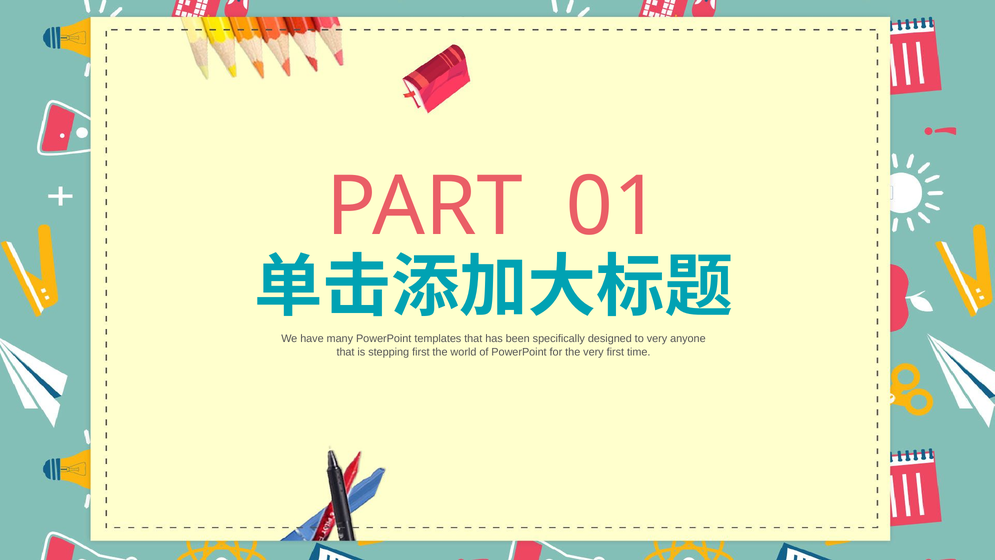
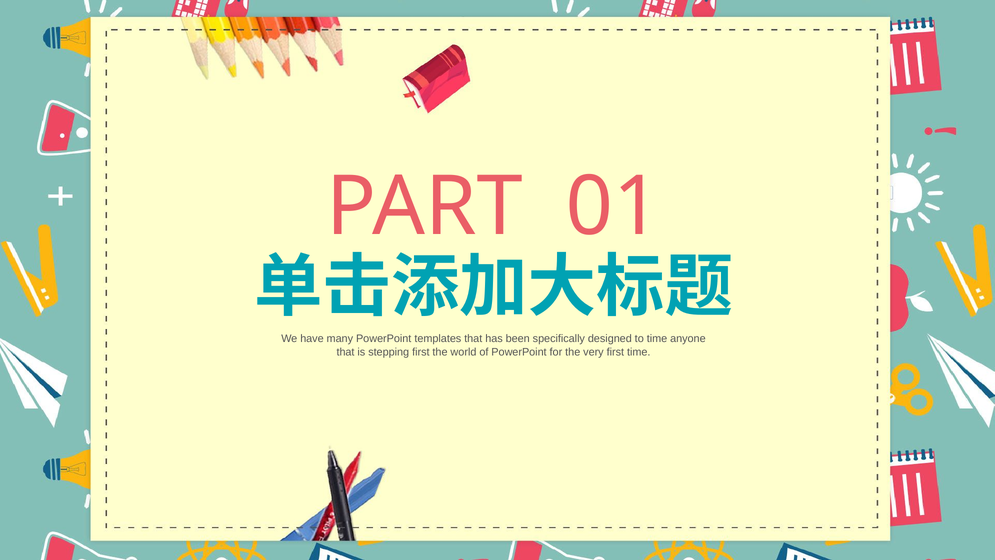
to very: very -> time
